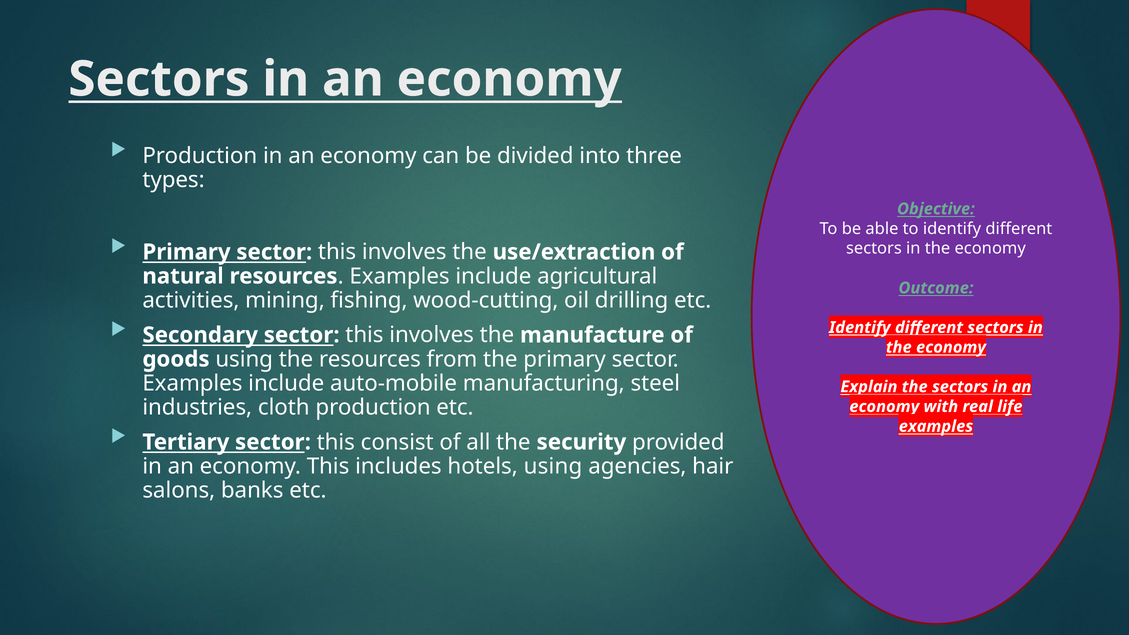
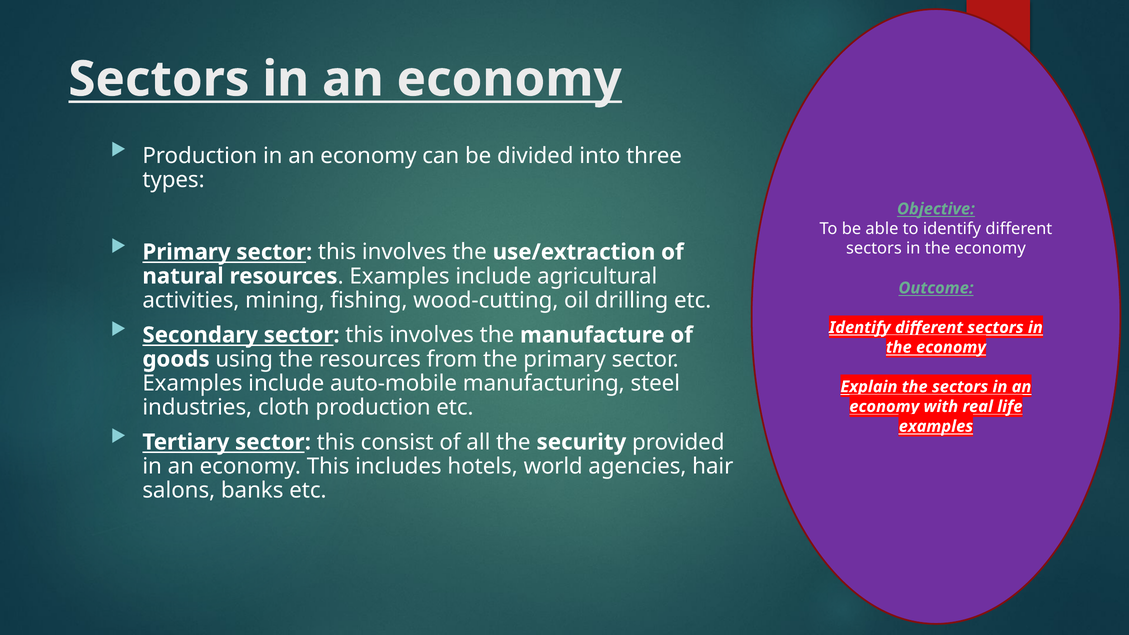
hotels using: using -> world
